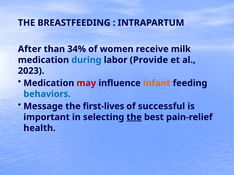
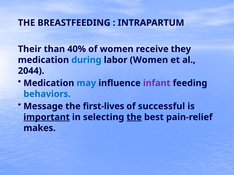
After: After -> Their
34%: 34% -> 40%
milk: milk -> they
labor Provide: Provide -> Women
2023: 2023 -> 2044
may colour: red -> blue
infant colour: orange -> purple
important underline: none -> present
health: health -> makes
